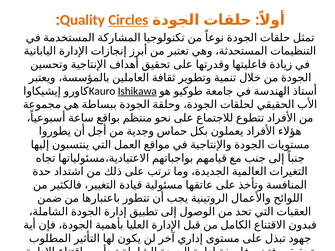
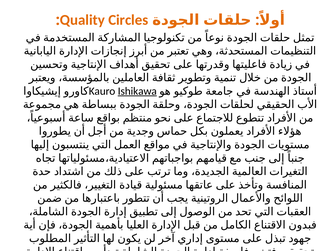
Circles underline: present -> none
